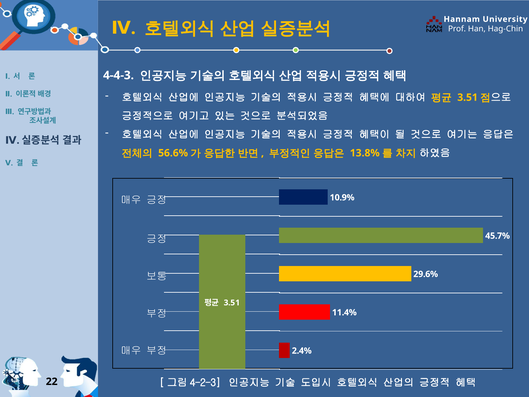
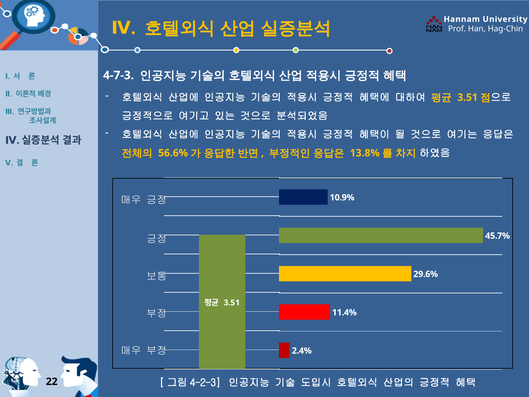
4-4-3: 4-4-3 -> 4-7-3
